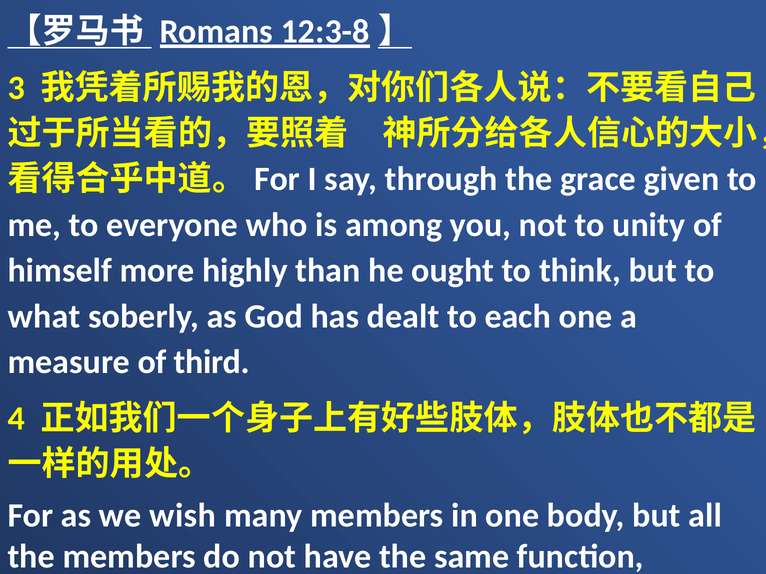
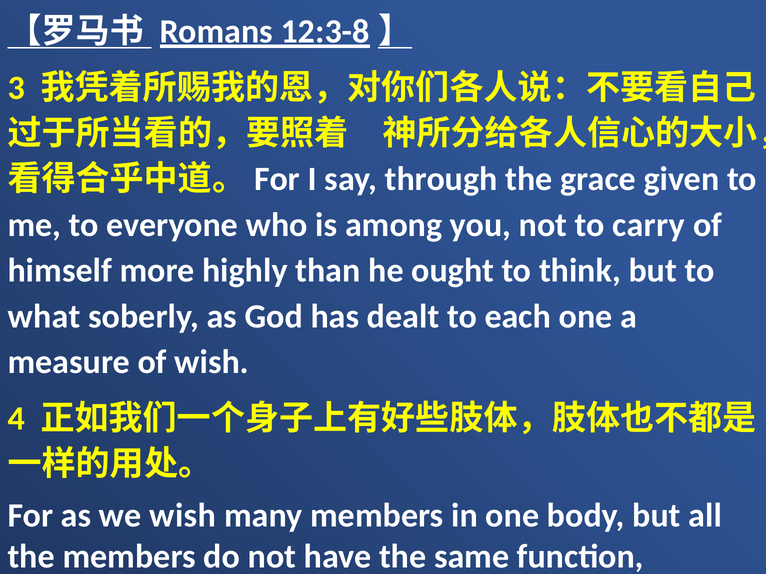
unity: unity -> carry
of third: third -> wish
